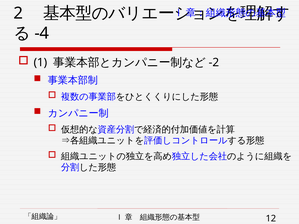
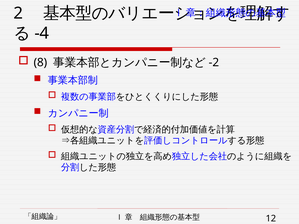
1: 1 -> 8
